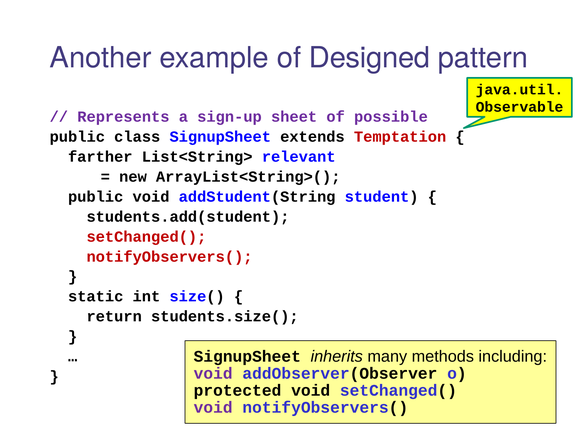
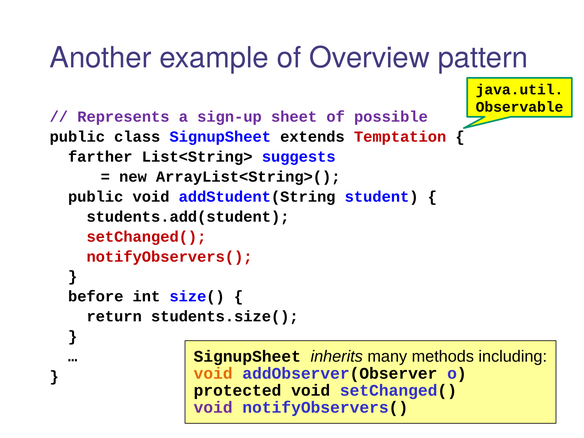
Designed: Designed -> Overview
relevant: relevant -> suggests
static: static -> before
void at (213, 373) colour: purple -> orange
